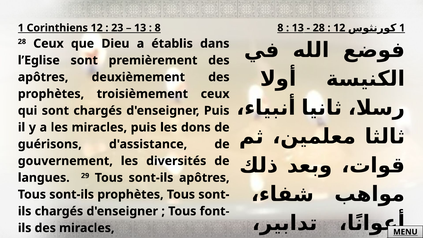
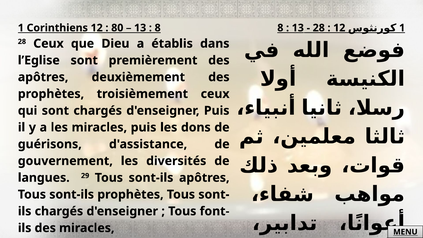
23: 23 -> 80
